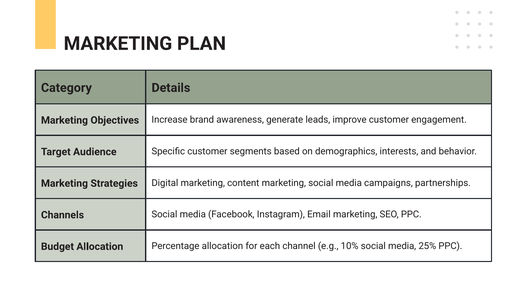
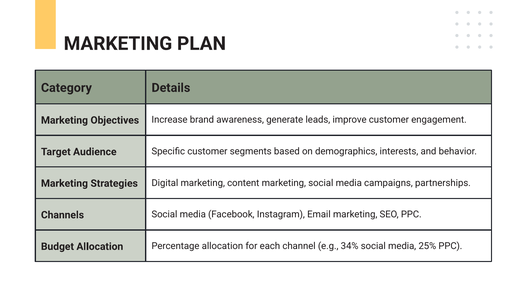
10%: 10% -> 34%
